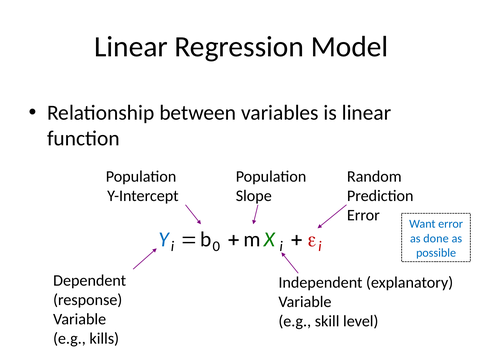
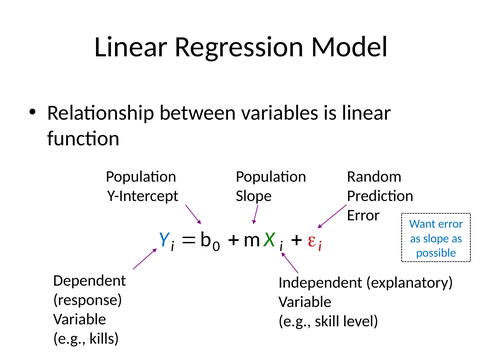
as done: done -> slope
